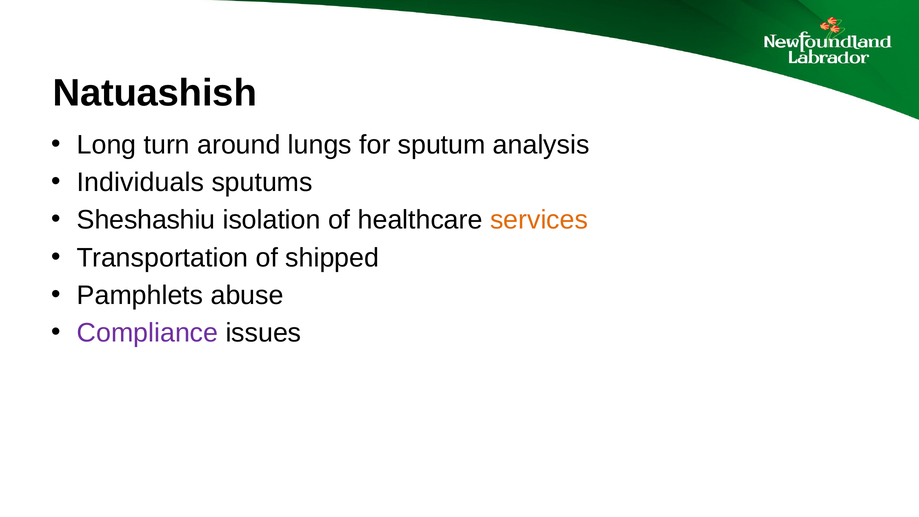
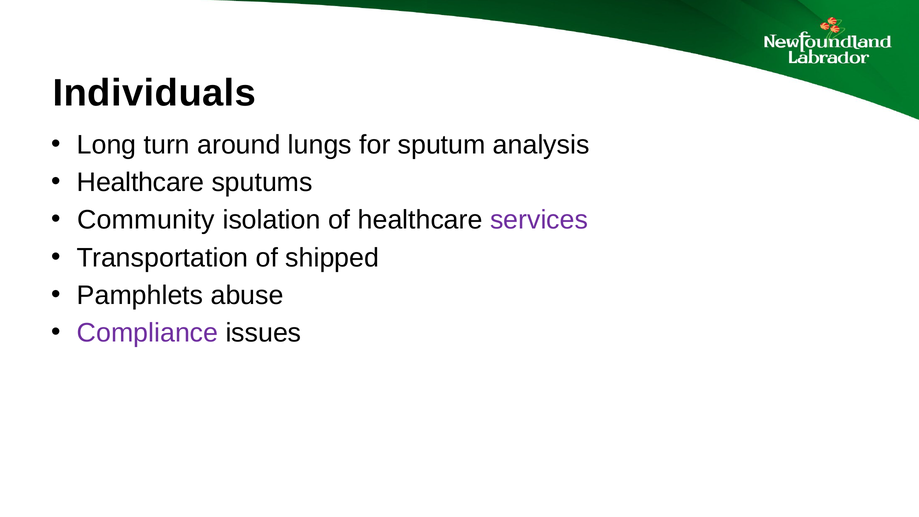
Natuashish: Natuashish -> Individuals
Individuals at (140, 183): Individuals -> Healthcare
Sheshashiu: Sheshashiu -> Community
services colour: orange -> purple
